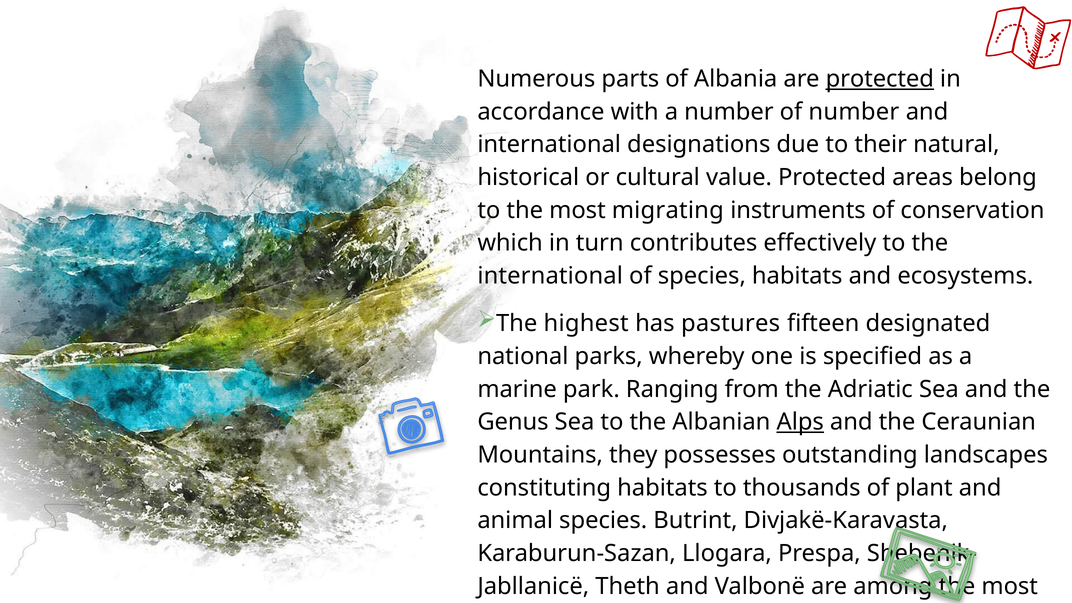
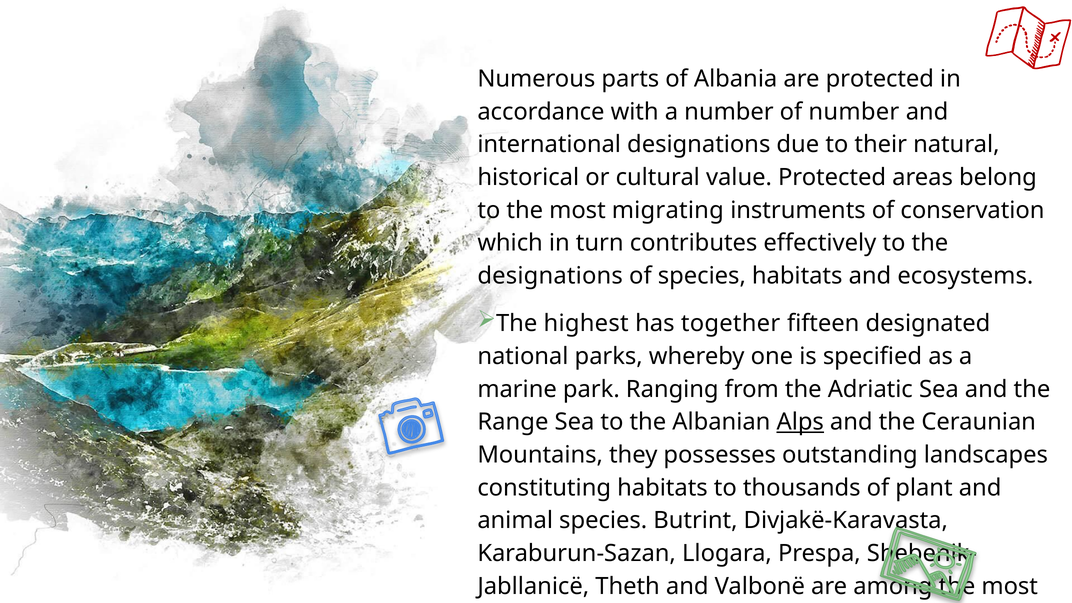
protected at (880, 79) underline: present -> none
international at (550, 276): international -> designations
pastures: pastures -> together
Genus: Genus -> Range
